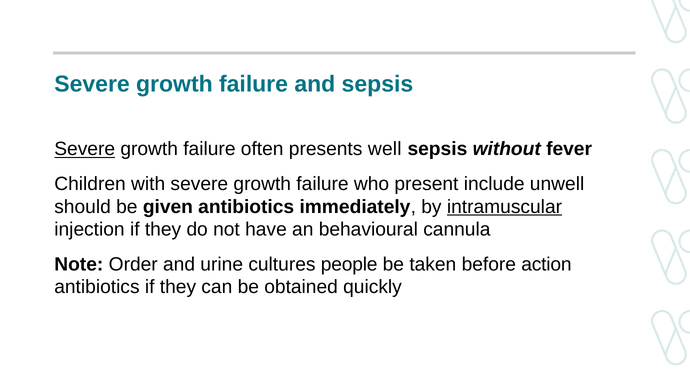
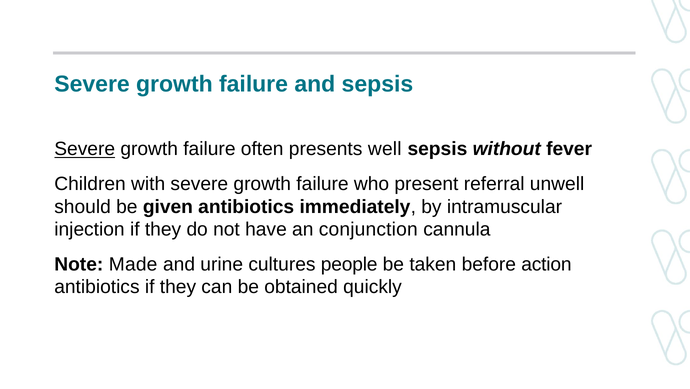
include: include -> referral
intramuscular underline: present -> none
behavioural: behavioural -> conjunction
Order: Order -> Made
